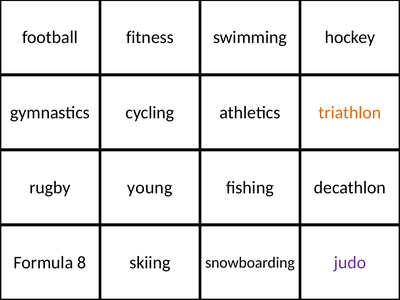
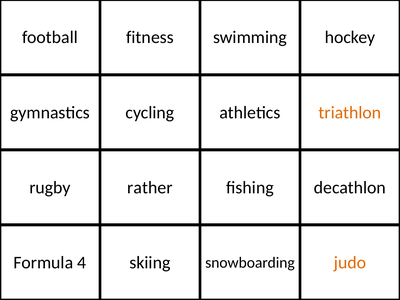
young: young -> rather
8: 8 -> 4
judo colour: purple -> orange
